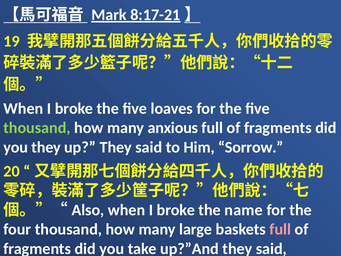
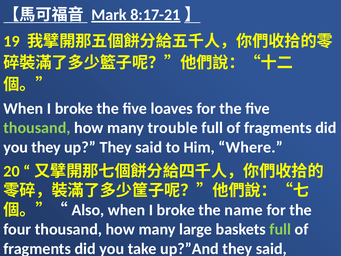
anxious: anxious -> trouble
Sorrow: Sorrow -> Where
full at (280, 229) colour: pink -> light green
